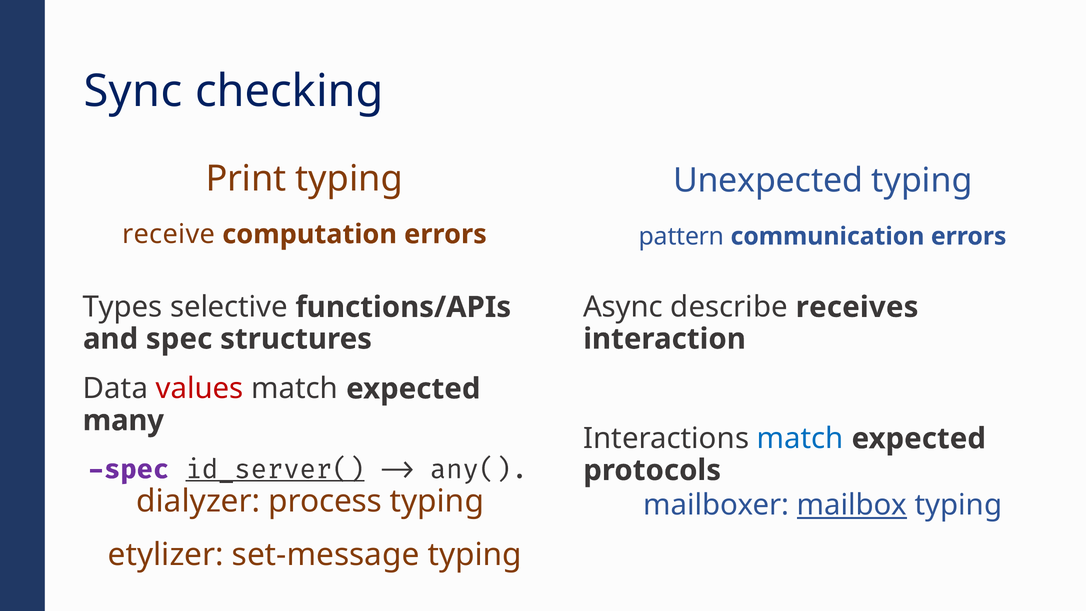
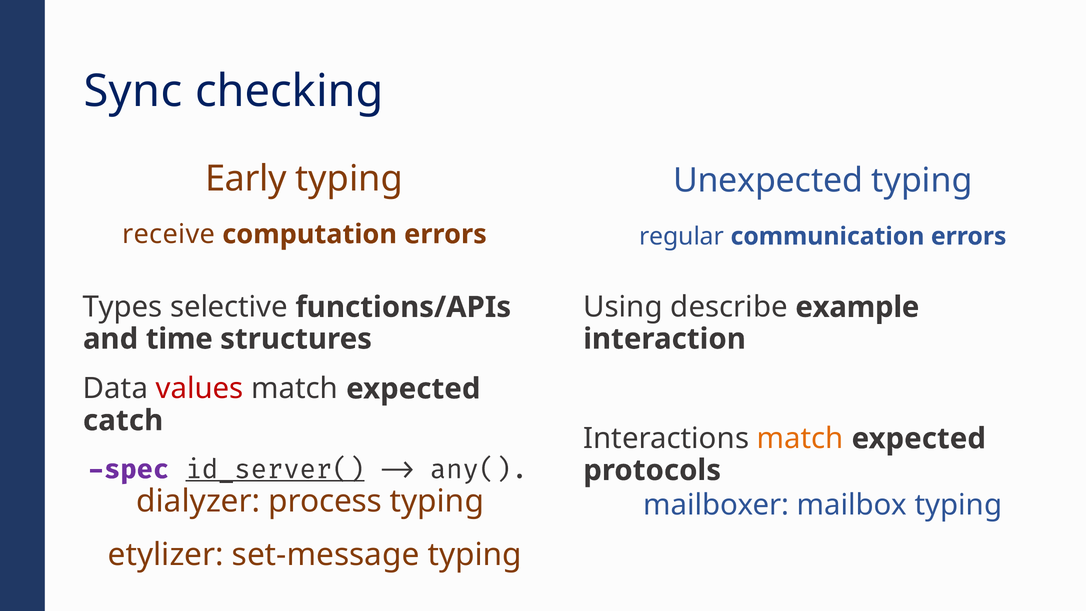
Print: Print -> Early
pattern: pattern -> regular
Async: Async -> Using
receives: receives -> example
and spec: spec -> time
many: many -> catch
match at (800, 439) colour: blue -> orange
mailbox underline: present -> none
